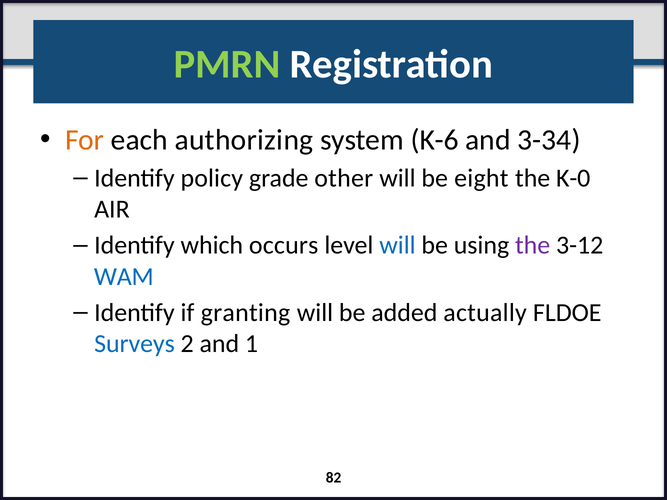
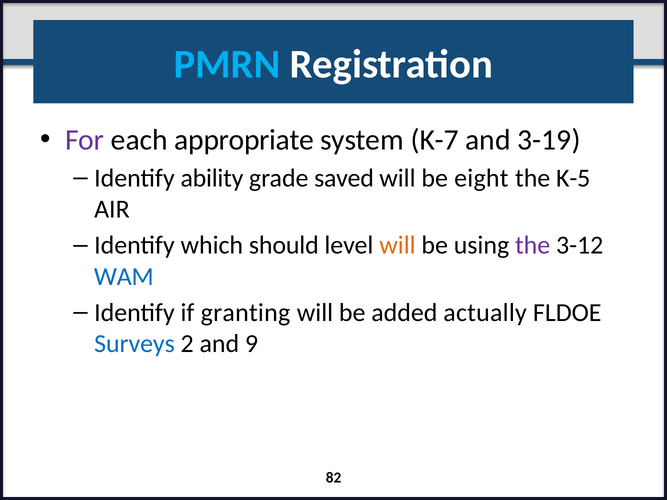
PMRN colour: light green -> light blue
For colour: orange -> purple
authorizing: authorizing -> appropriate
K-6: K-6 -> K-7
3-34: 3-34 -> 3-19
policy: policy -> ability
other: other -> saved
K-0: K-0 -> K-5
occurs: occurs -> should
will at (397, 246) colour: blue -> orange
1: 1 -> 9
